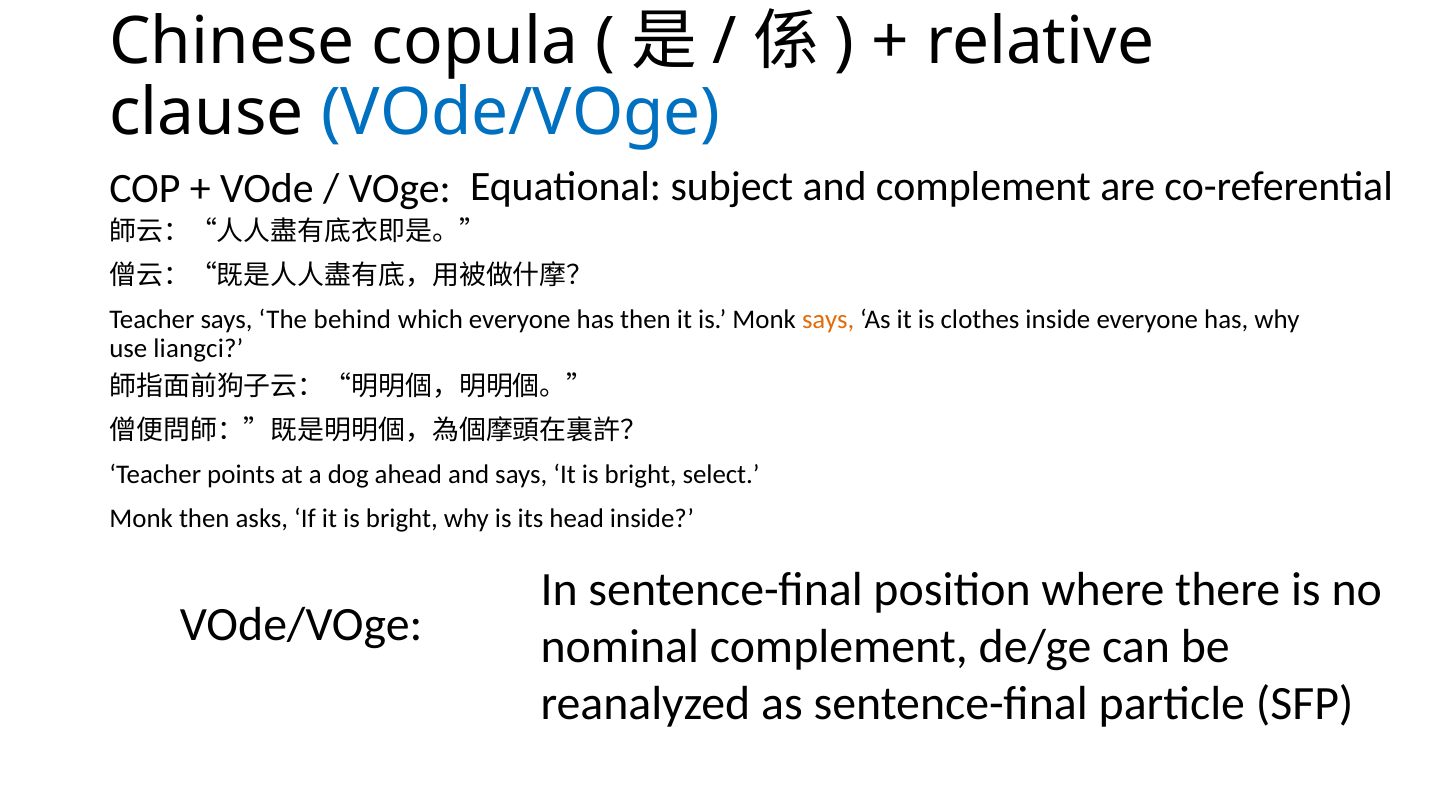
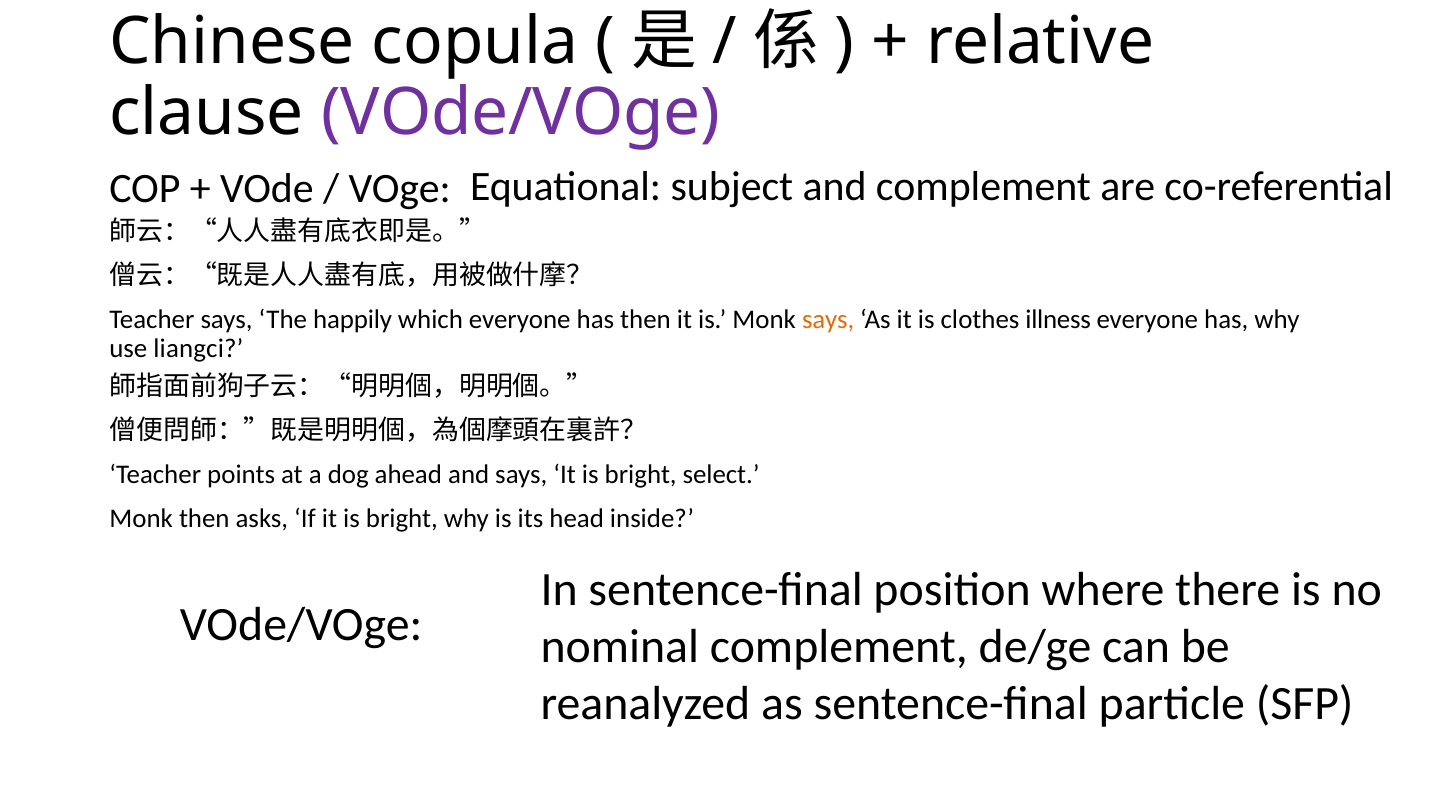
VOde/VOge at (521, 113) colour: blue -> purple
behind: behind -> happily
clothes inside: inside -> illness
